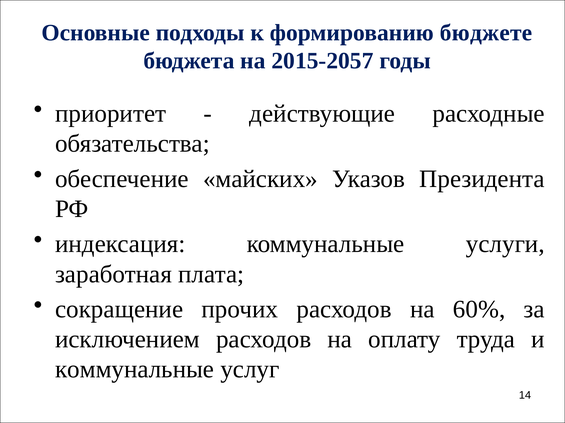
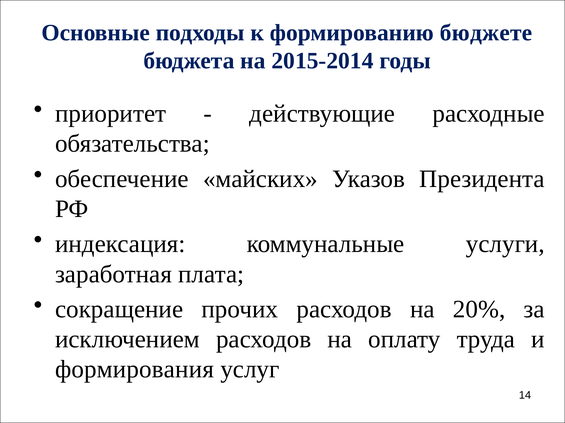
2015-2057: 2015-2057 -> 2015-2014
60%: 60% -> 20%
коммунальные at (135, 370): коммунальные -> формирования
